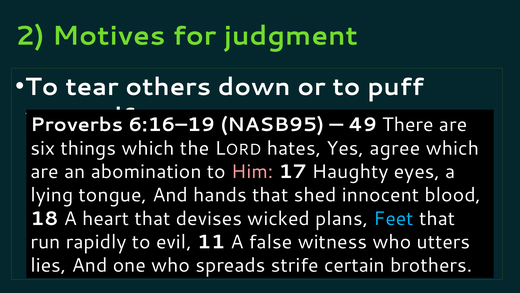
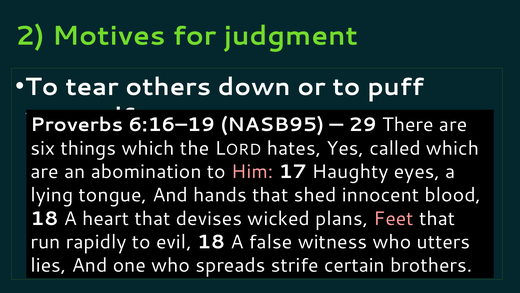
49: 49 -> 29
agree: agree -> called
Feet colour: light blue -> pink
evil 11: 11 -> 18
